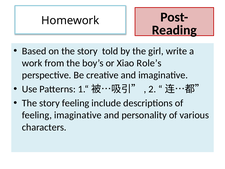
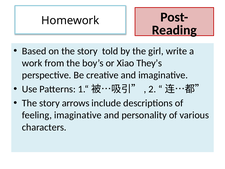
Role’s: Role’s -> They’s
story feeling: feeling -> arrows
